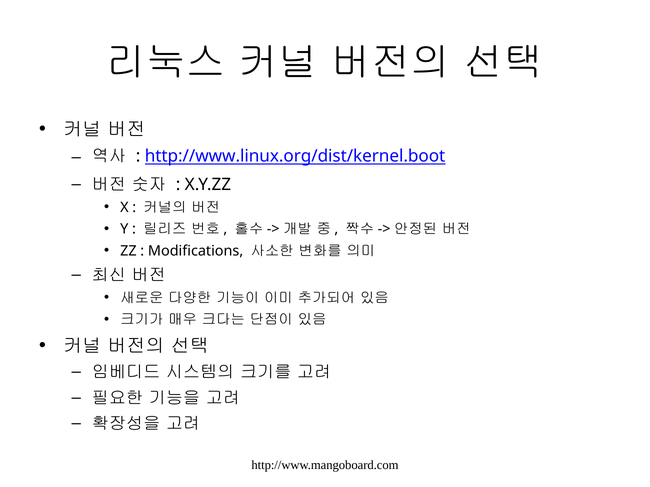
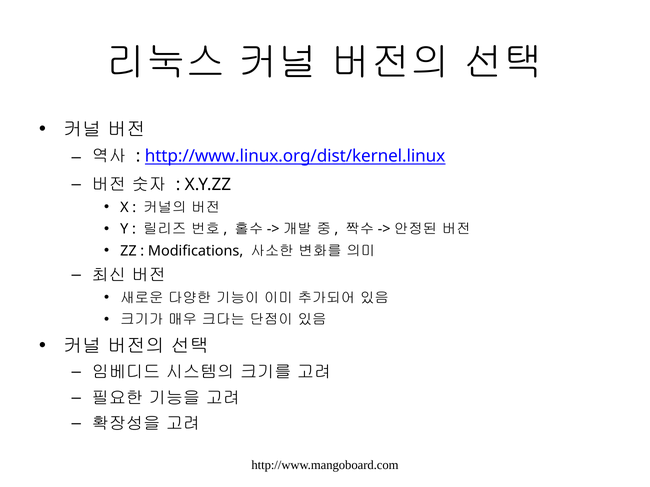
http://www.linux.org/dist/kernel.boot: http://www.linux.org/dist/kernel.boot -> http://www.linux.org/dist/kernel.linux
